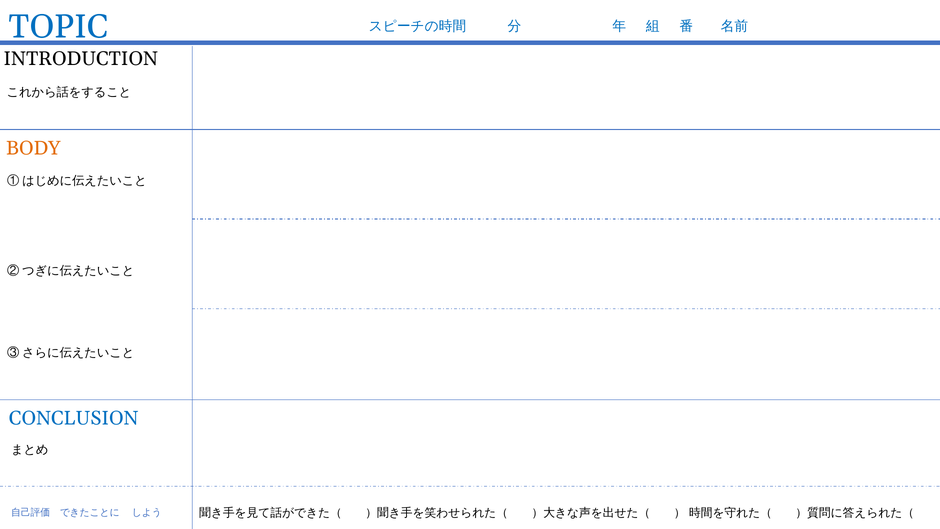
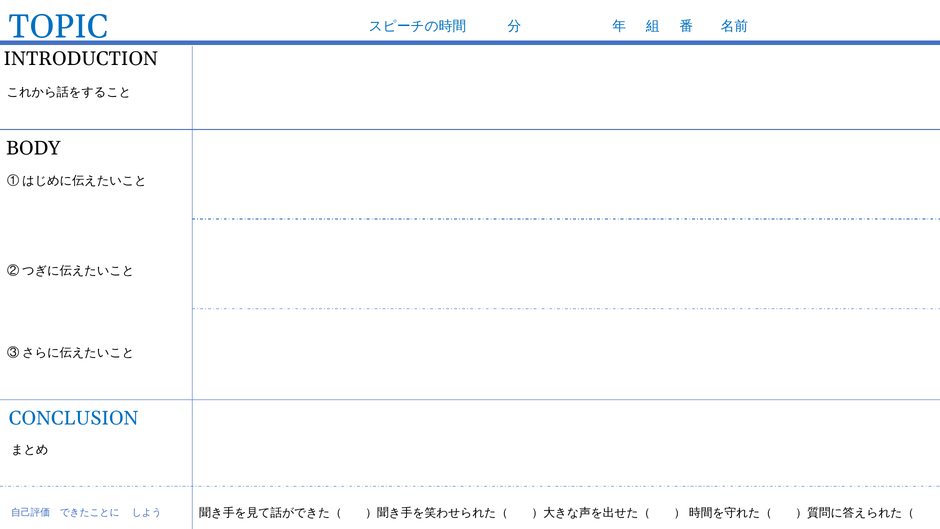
BODY colour: orange -> black
